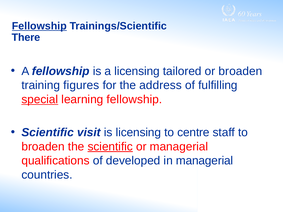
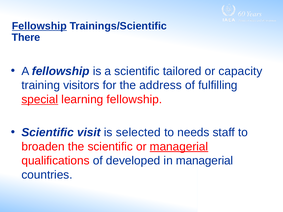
a licensing: licensing -> scientific
or broaden: broaden -> capacity
figures: figures -> visitors
is licensing: licensing -> selected
centre: centre -> needs
scientific at (110, 147) underline: present -> none
managerial at (179, 147) underline: none -> present
